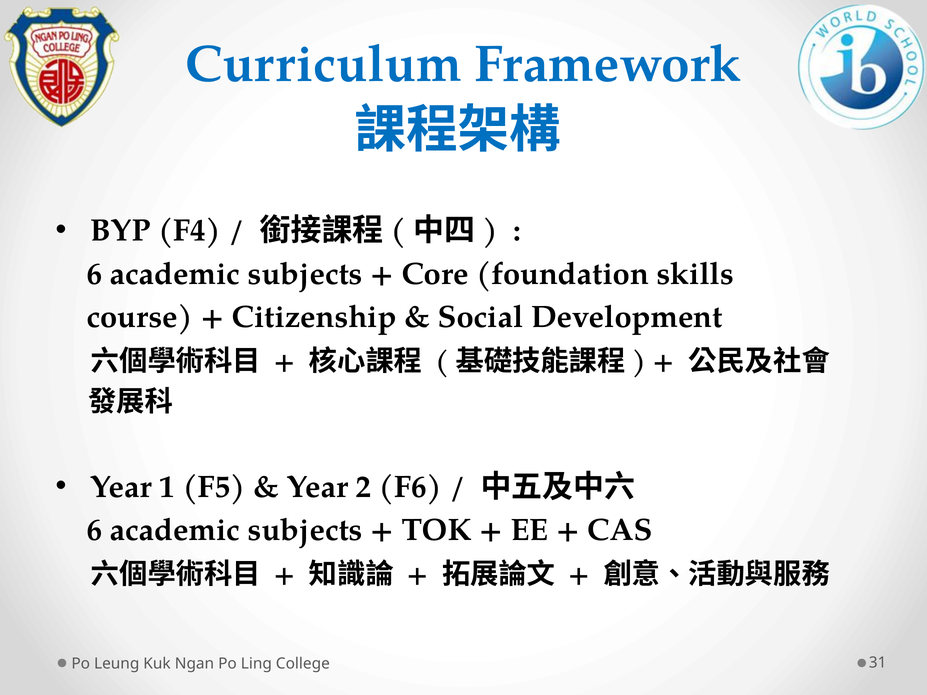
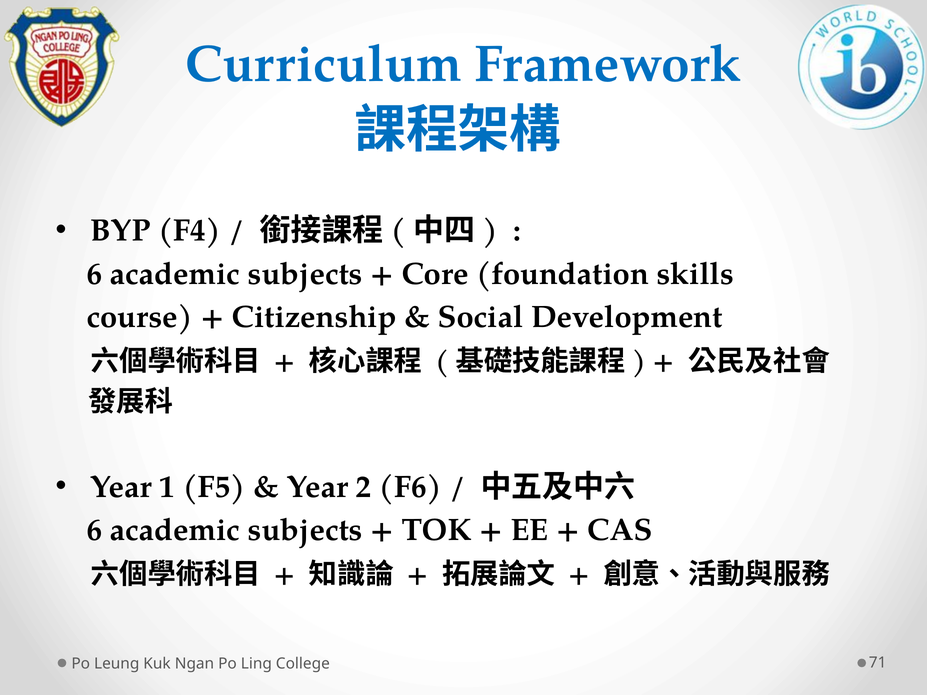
31: 31 -> 71
